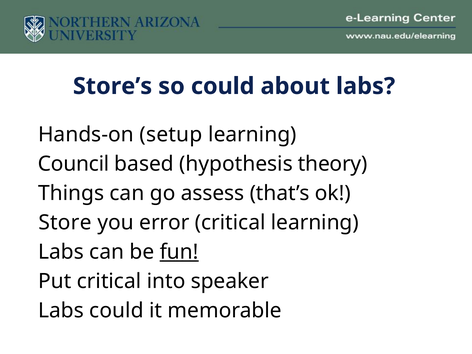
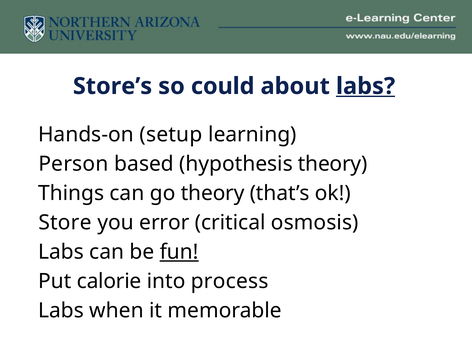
labs at (366, 86) underline: none -> present
Council: Council -> Person
go assess: assess -> theory
critical learning: learning -> osmosis
Put critical: critical -> calorie
speaker: speaker -> process
Labs could: could -> when
